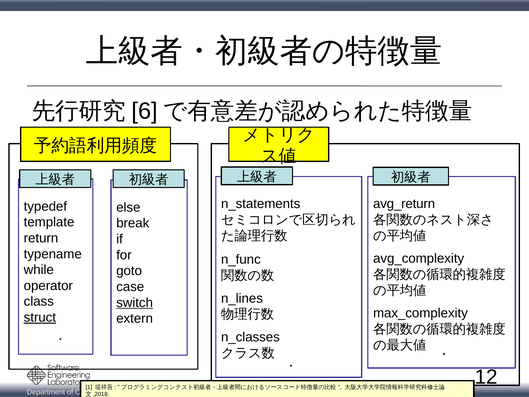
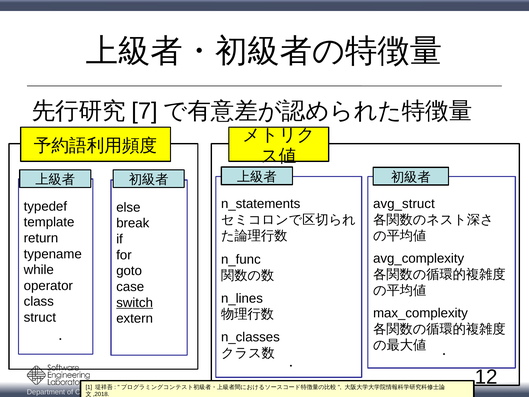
6: 6 -> 7
avg_return: avg_return -> avg_struct
struct underline: present -> none
